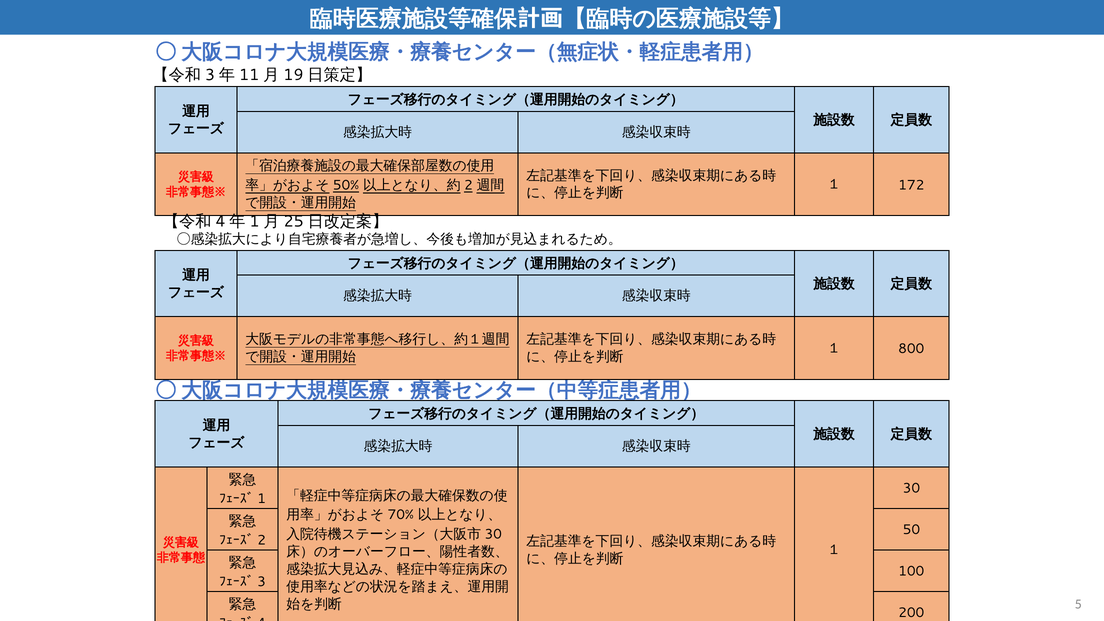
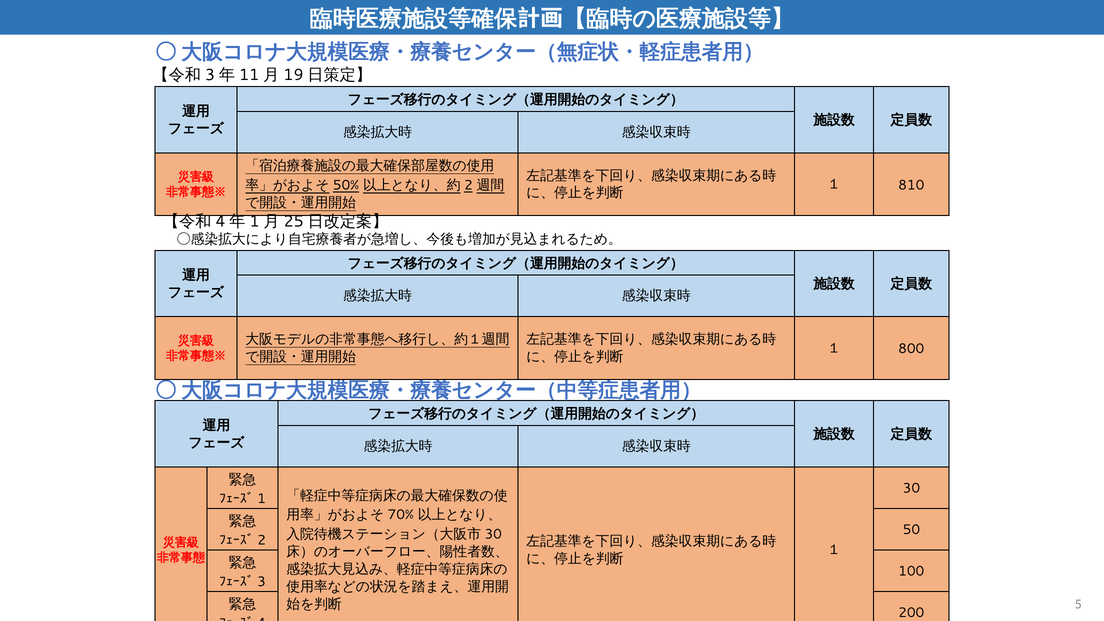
172: 172 -> 810
